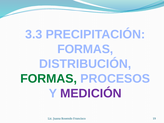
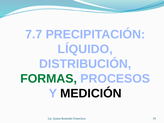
3.3: 3.3 -> 7.7
FORMAS at (85, 49): FORMAS -> LÍQUIDO
MEDICIÓN colour: purple -> black
